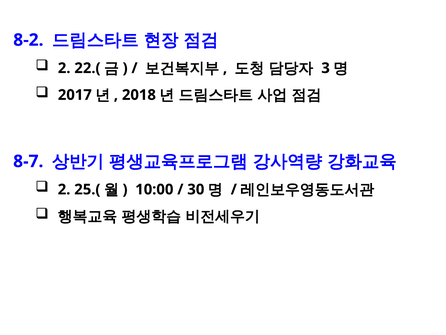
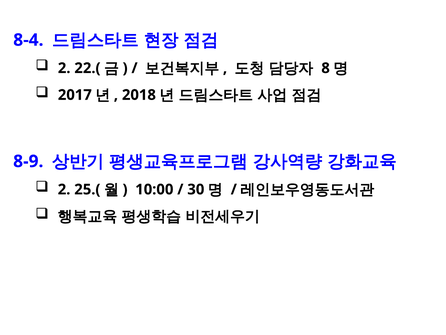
8-2: 8-2 -> 8-4
3: 3 -> 8
8-7: 8-7 -> 8-9
